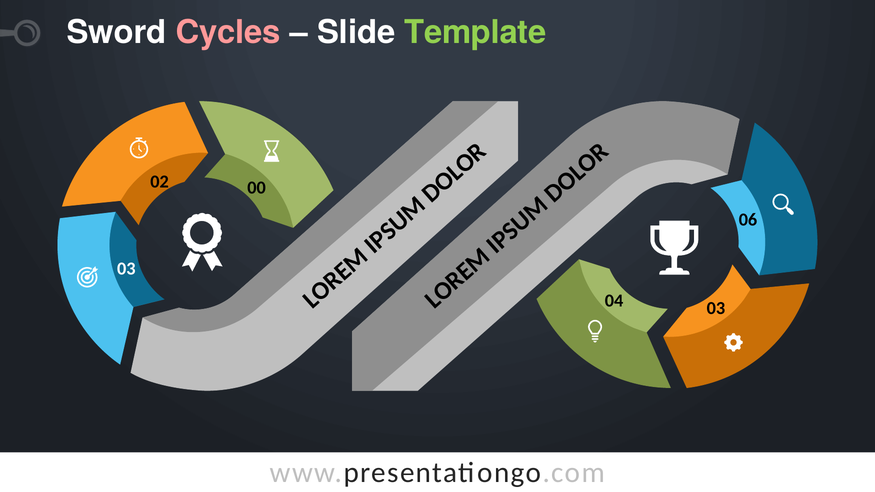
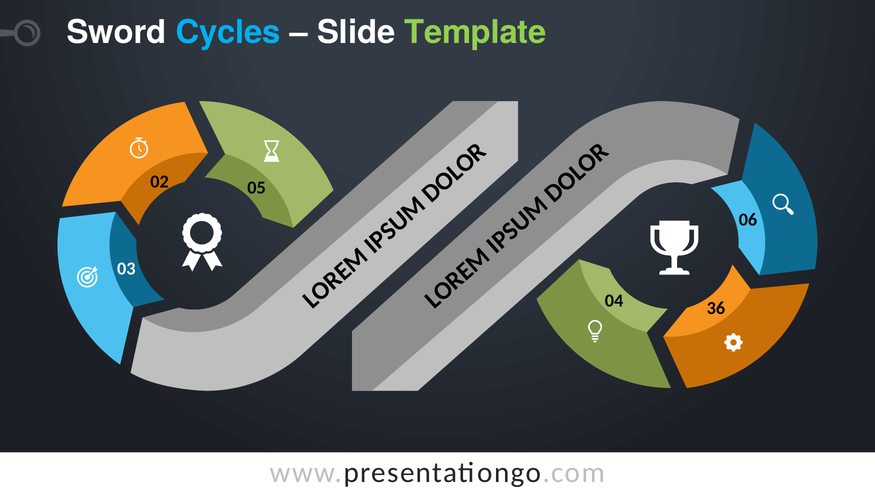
Cycles colour: pink -> light blue
00: 00 -> 05
04 03: 03 -> 36
